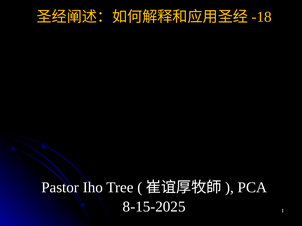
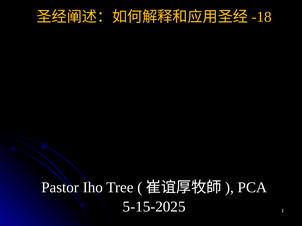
8-15-2025: 8-15-2025 -> 5-15-2025
